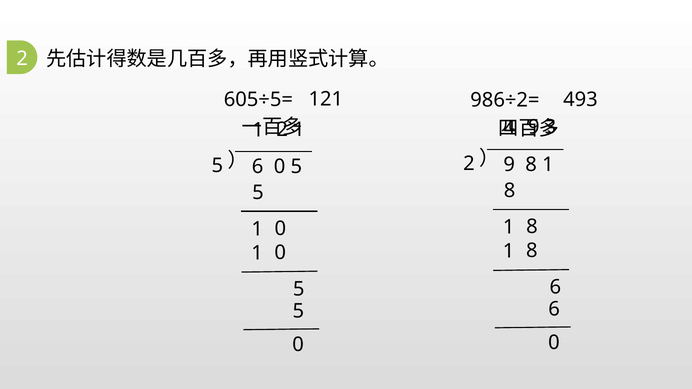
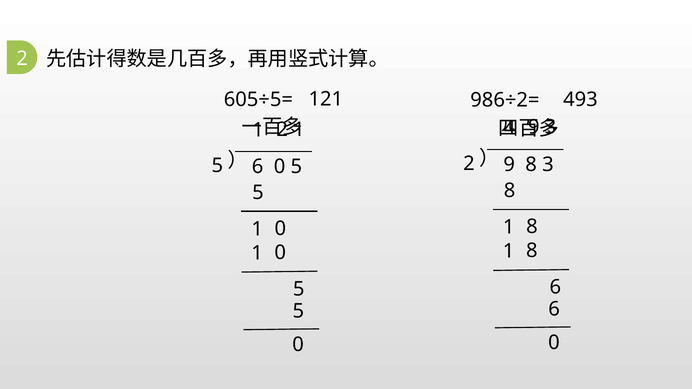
9 8 1: 1 -> 3
